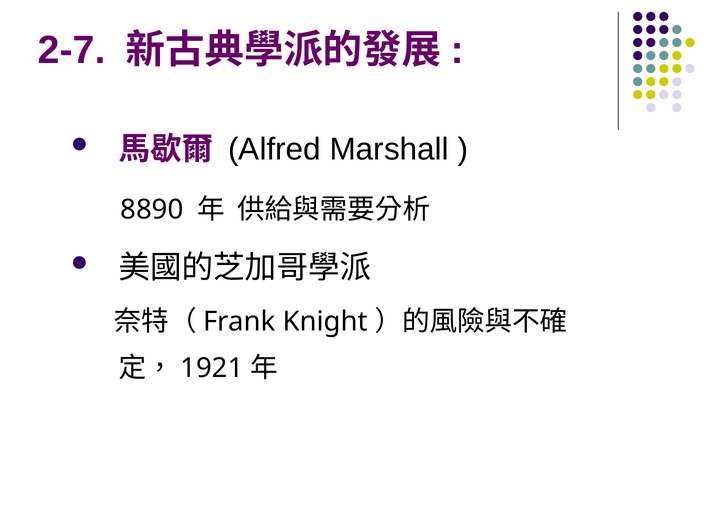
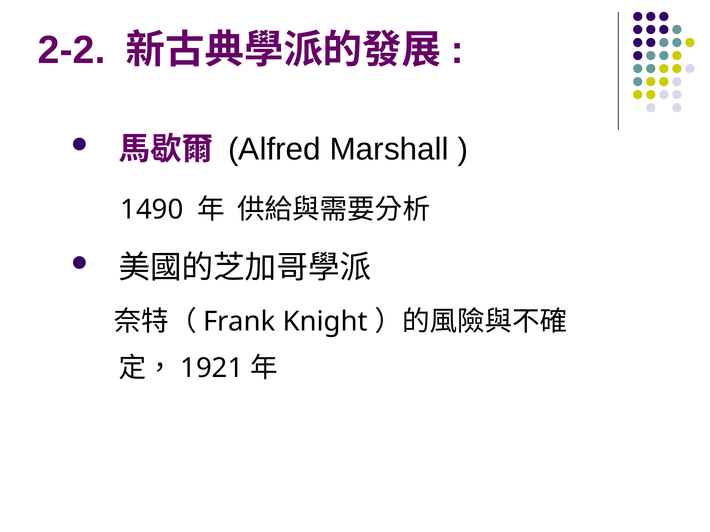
2-7: 2-7 -> 2-2
8890: 8890 -> 1490
